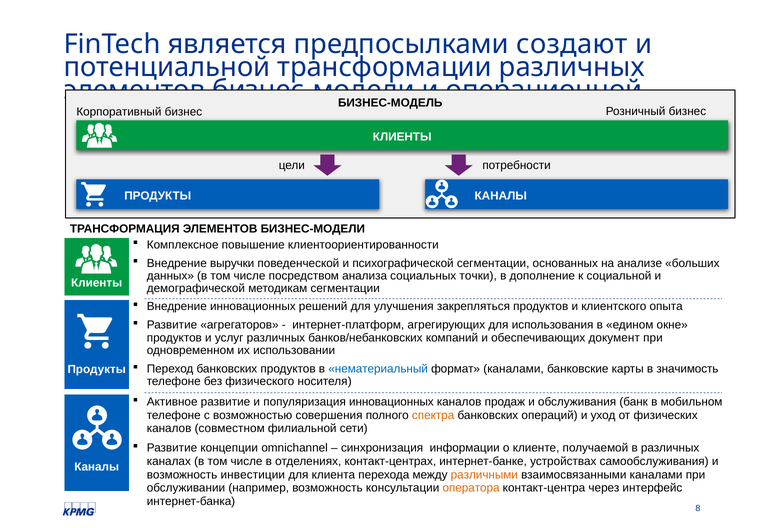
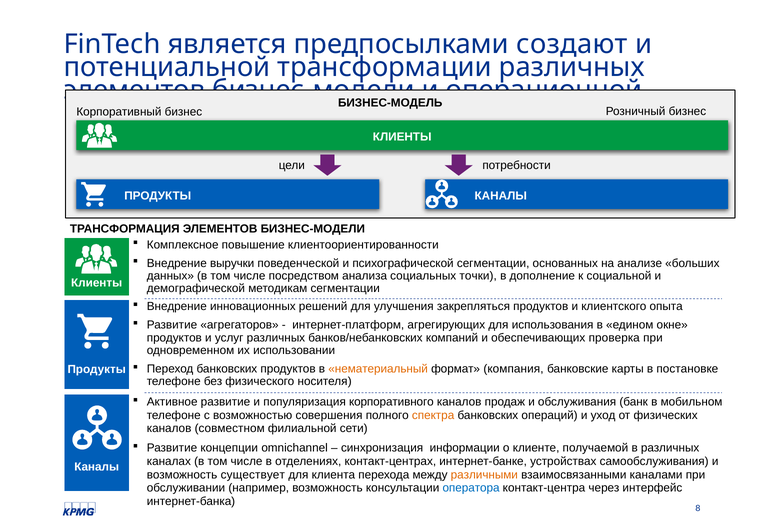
документ: документ -> проверка
нематериальный colour: blue -> orange
формат каналами: каналами -> компания
значимость: значимость -> постановке
популяризация инновационных: инновационных -> корпоративного
инвестиции: инвестиции -> существует
оператора colour: orange -> blue
